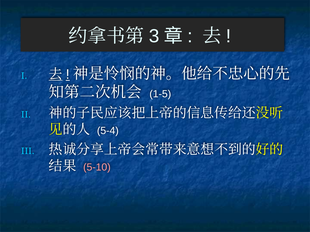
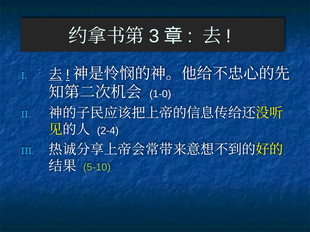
1-5: 1-5 -> 1-0
5-4: 5-4 -> 2-4
5-10 colour: pink -> light green
